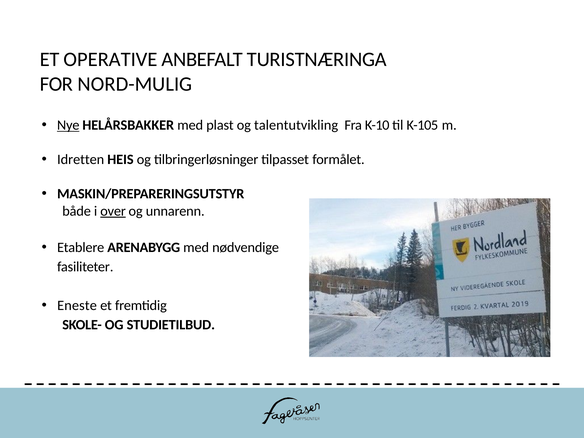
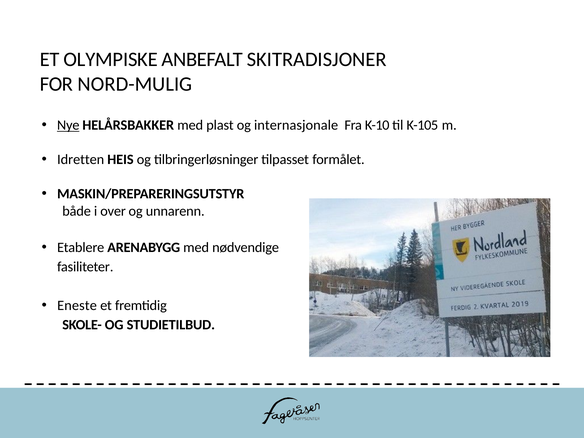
OPERATIVE: OPERATIVE -> OLYMPISKE
TURISTNÆRINGA: TURISTNÆRINGA -> SKITRADISJONER
talentutvikling: talentutvikling -> internasjonale
over underline: present -> none
